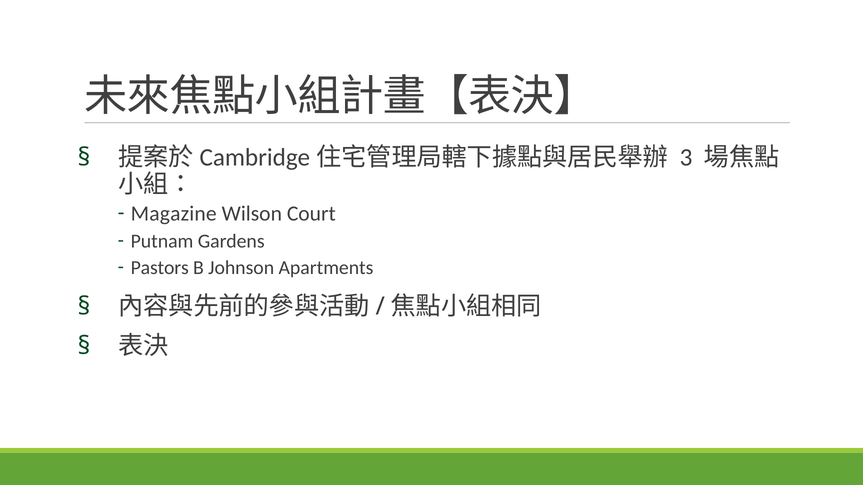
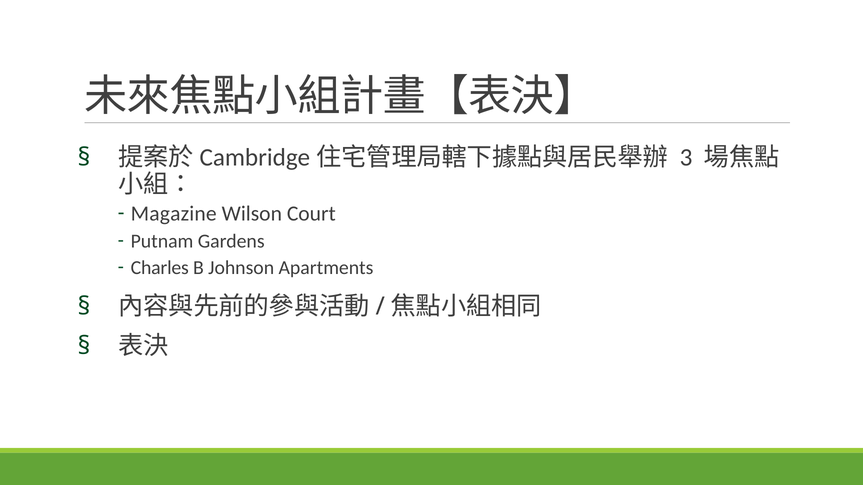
Pastors: Pastors -> Charles
